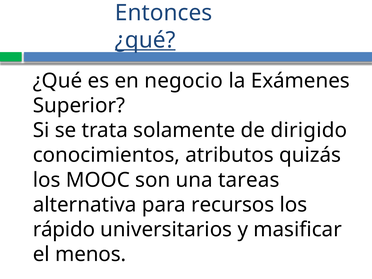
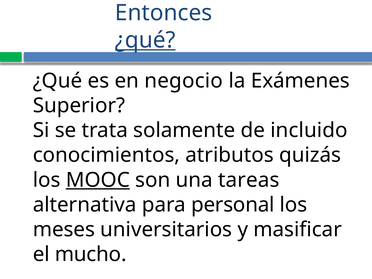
dirigido: dirigido -> incluido
MOOC underline: none -> present
recursos: recursos -> personal
rápido: rápido -> meses
menos: menos -> mucho
